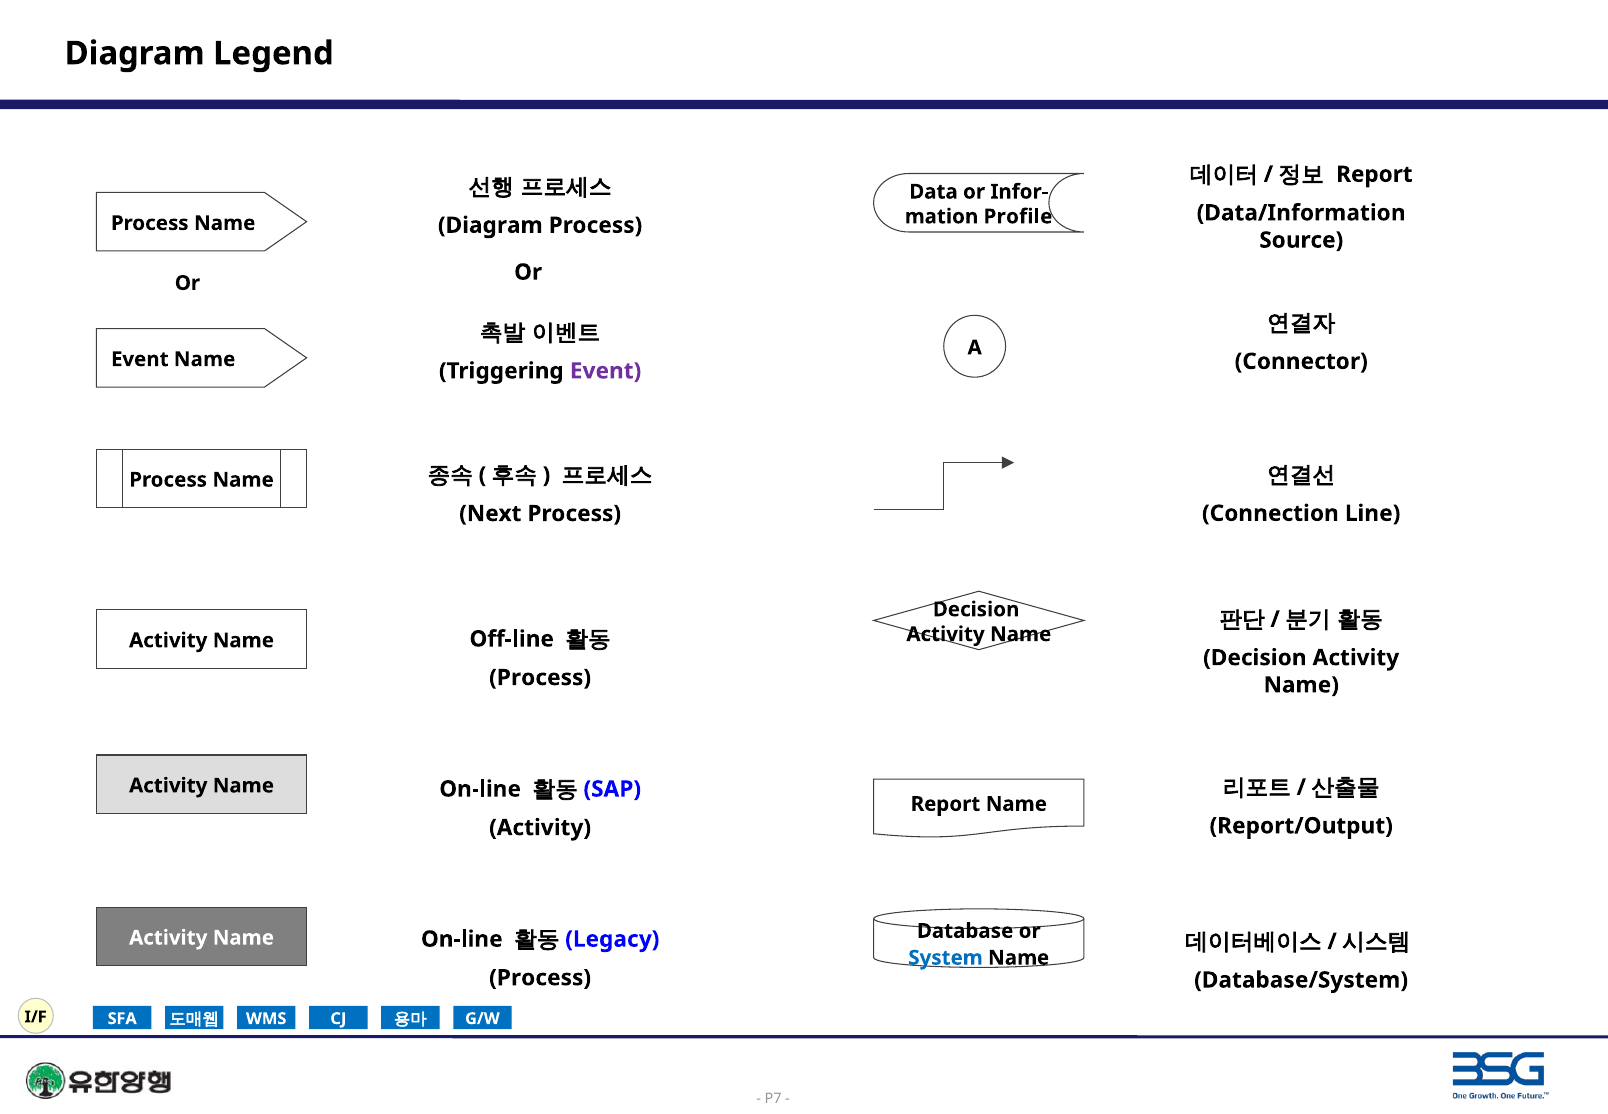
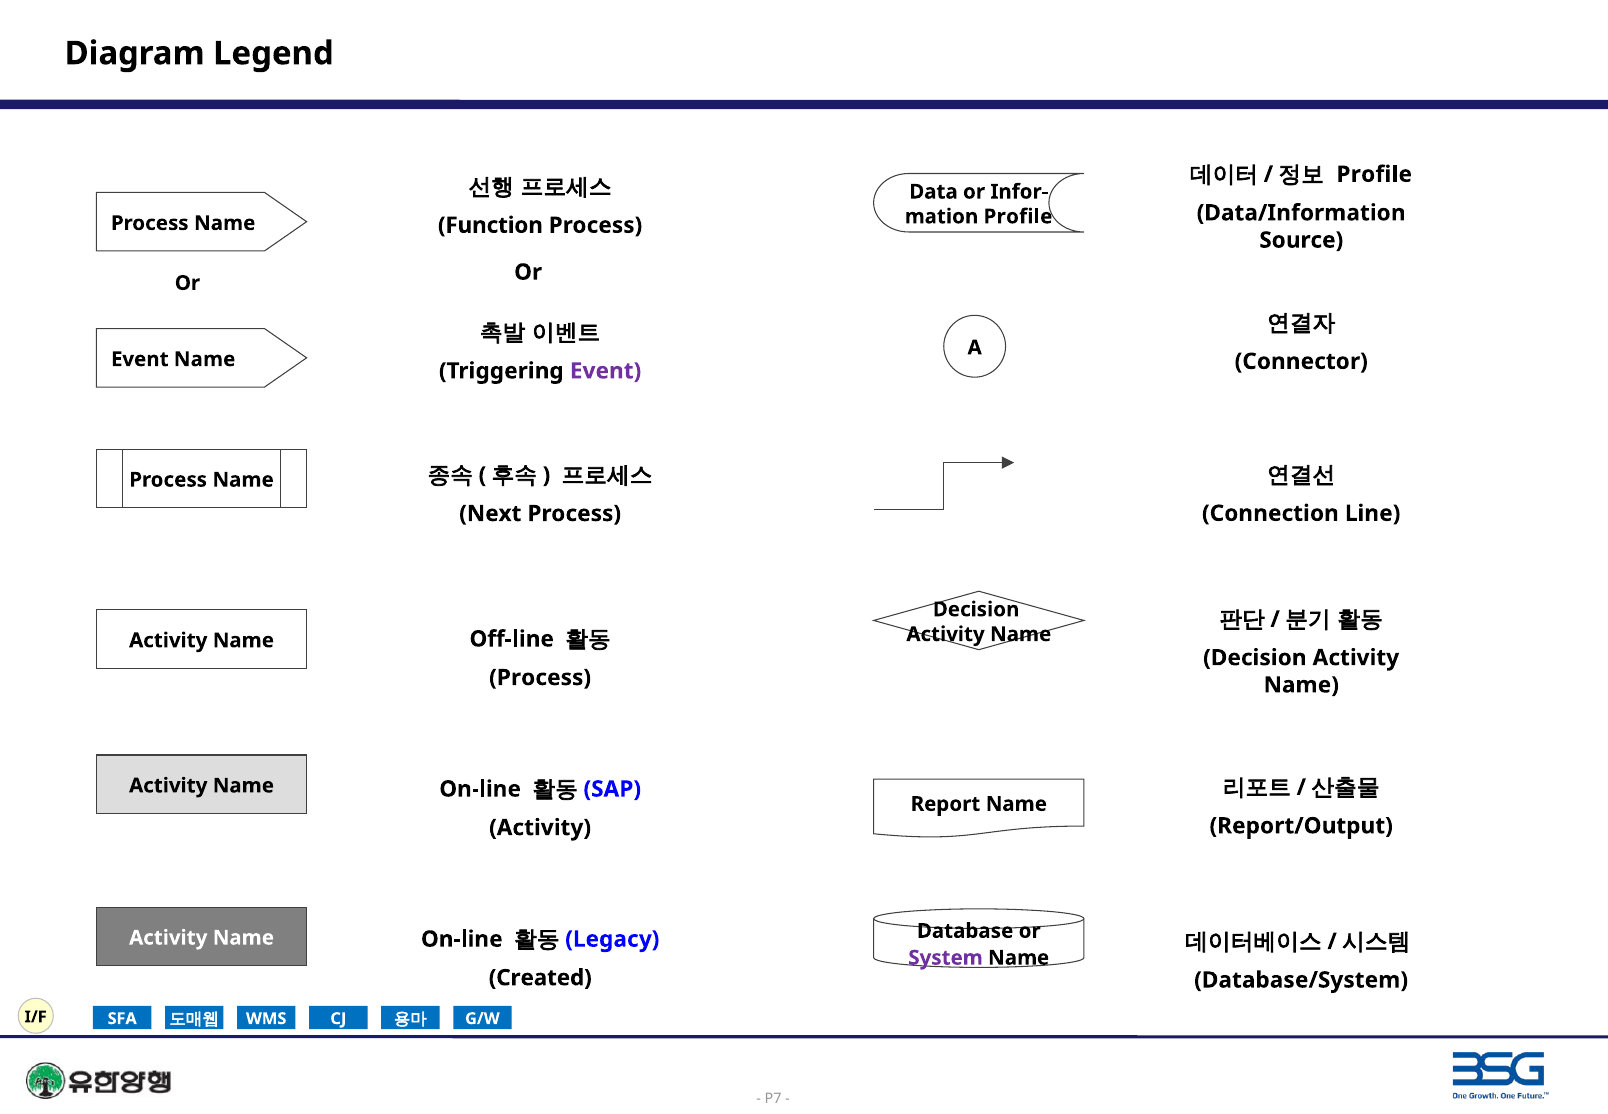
Report at (1374, 174): Report -> Profile
Diagram at (490, 225): Diagram -> Function
System colour: blue -> purple
Process at (540, 977): Process -> Created
